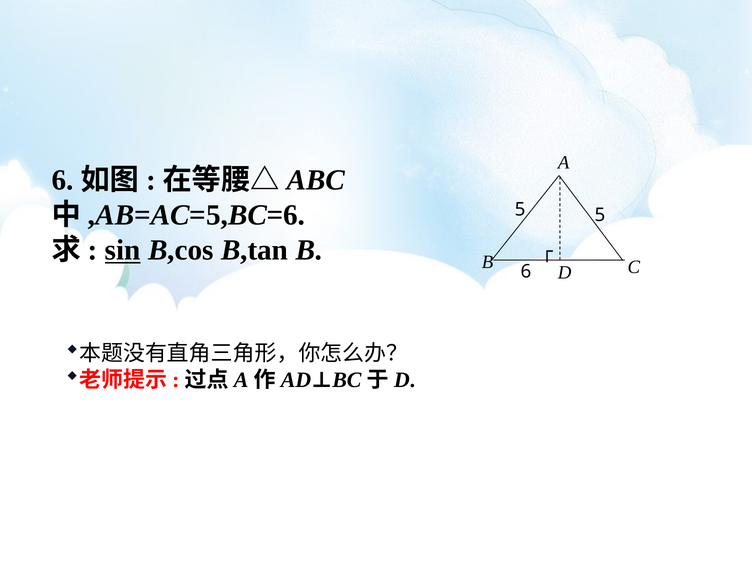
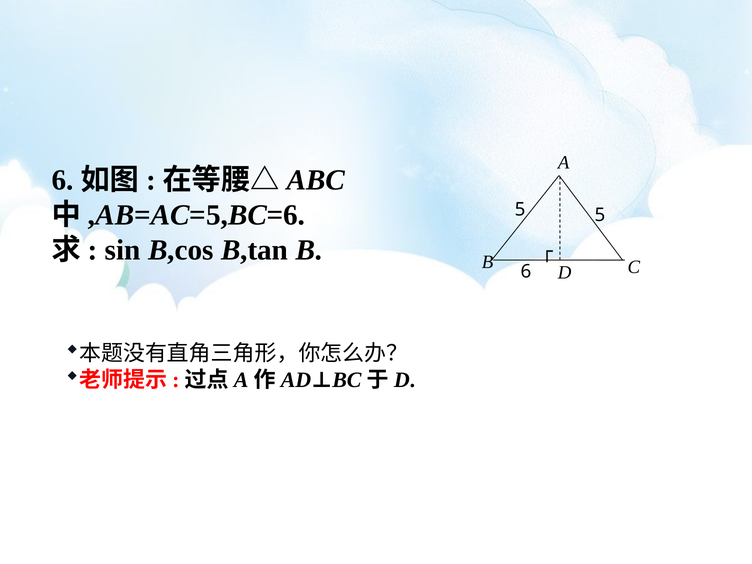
sin underline: present -> none
